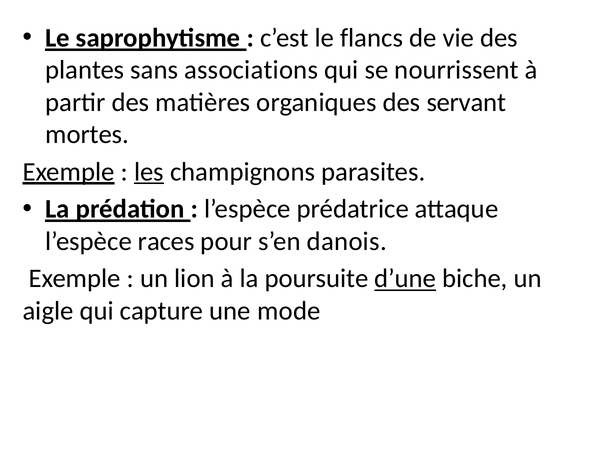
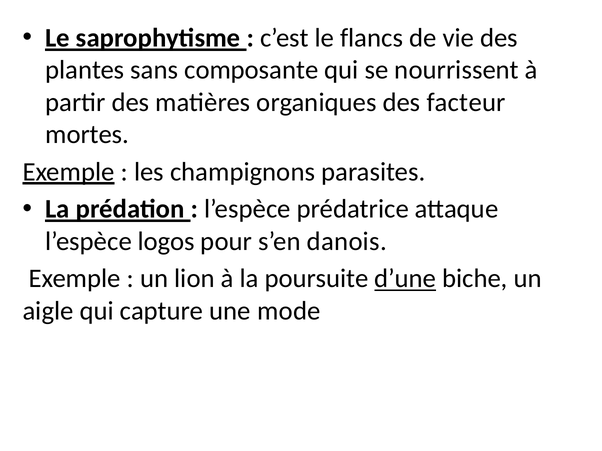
associations: associations -> composante
servant: servant -> facteur
les underline: present -> none
races: races -> logos
